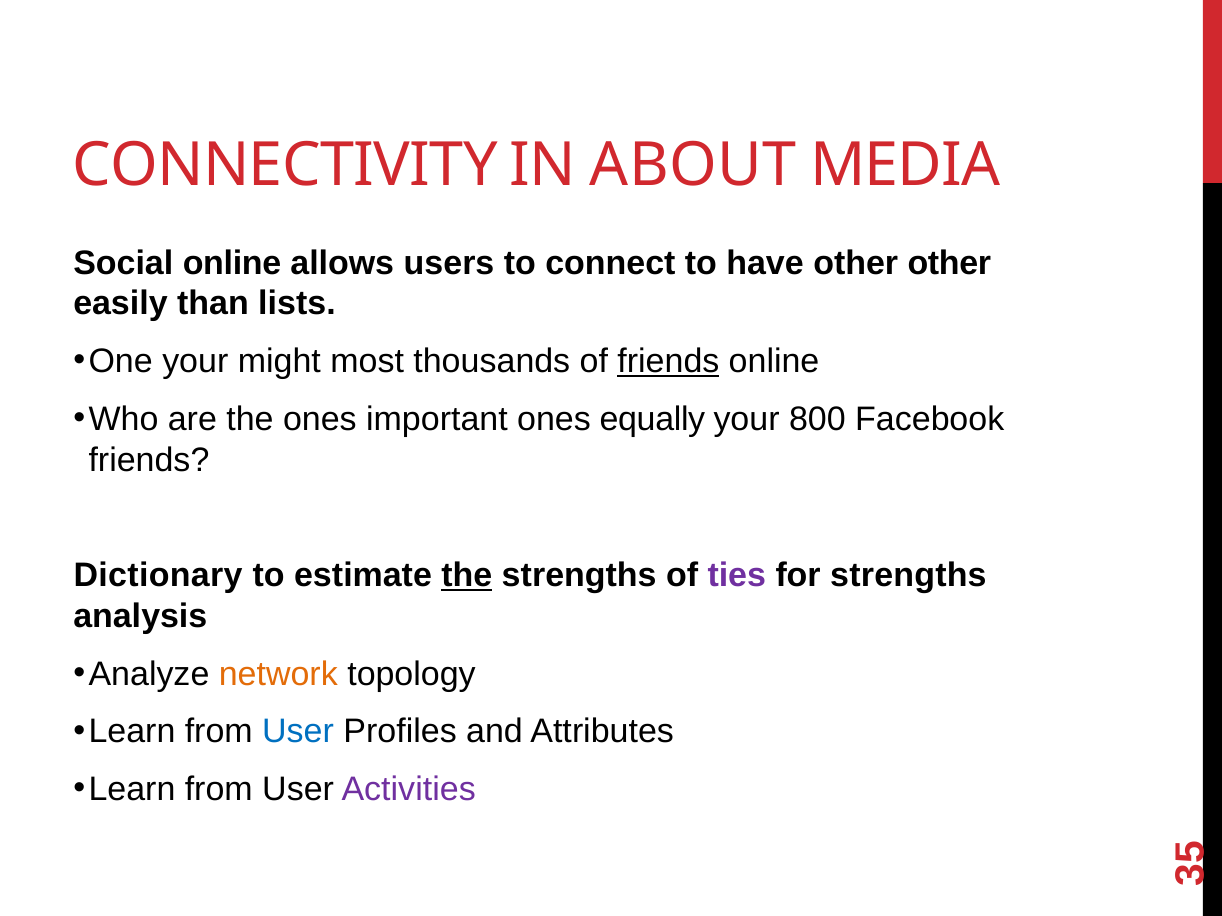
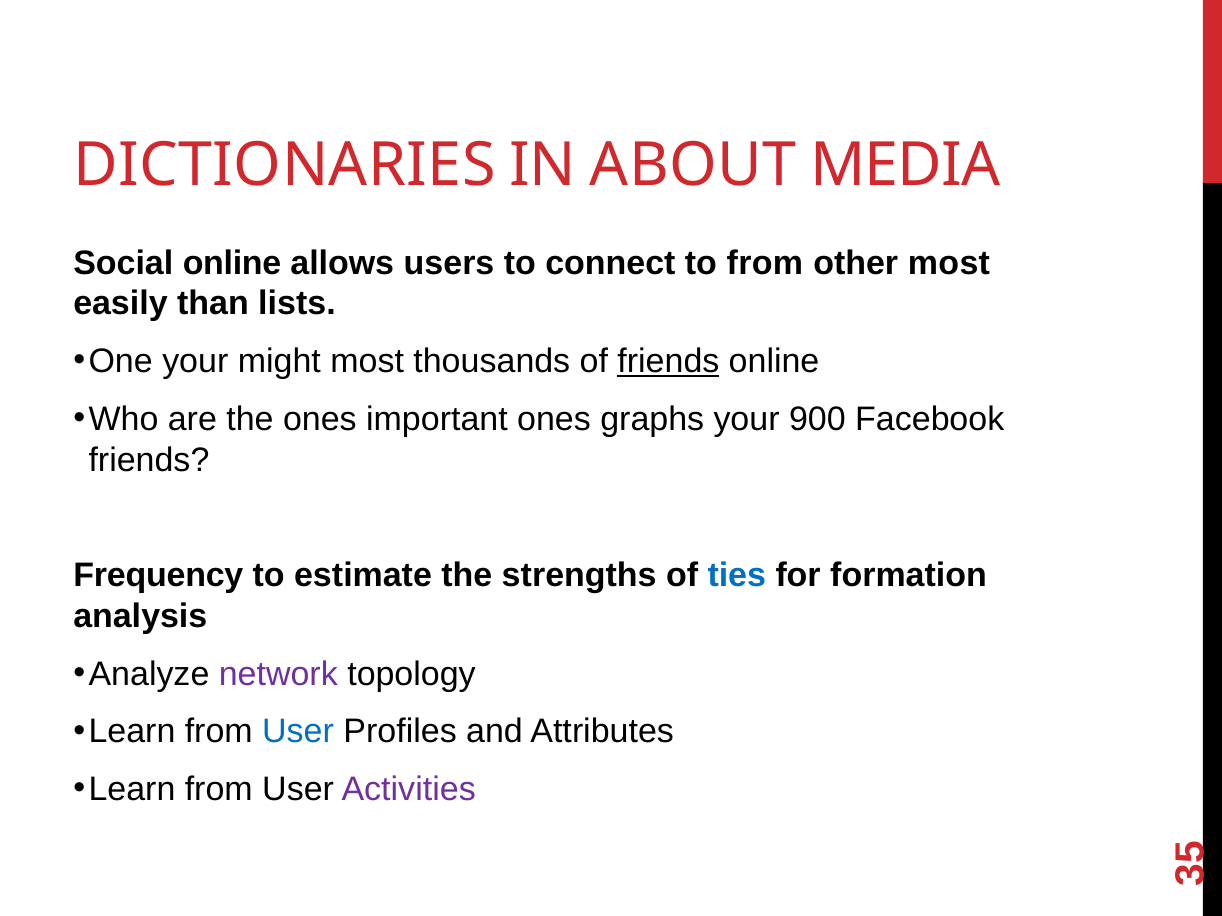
CONNECTIVITY: CONNECTIVITY -> DICTIONARIES
to have: have -> from
other other: other -> most
equally: equally -> graphs
800: 800 -> 900
Dictionary: Dictionary -> Frequency
the at (467, 576) underline: present -> none
ties colour: purple -> blue
for strengths: strengths -> formation
network colour: orange -> purple
